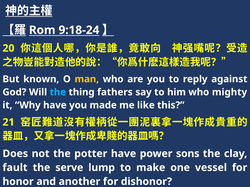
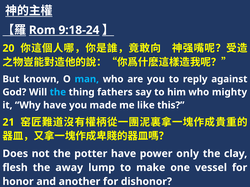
man colour: yellow -> light blue
sons: sons -> only
fault: fault -> flesh
serve: serve -> away
